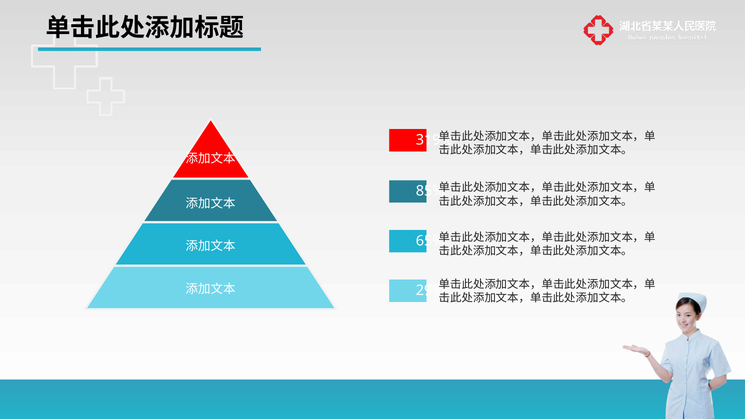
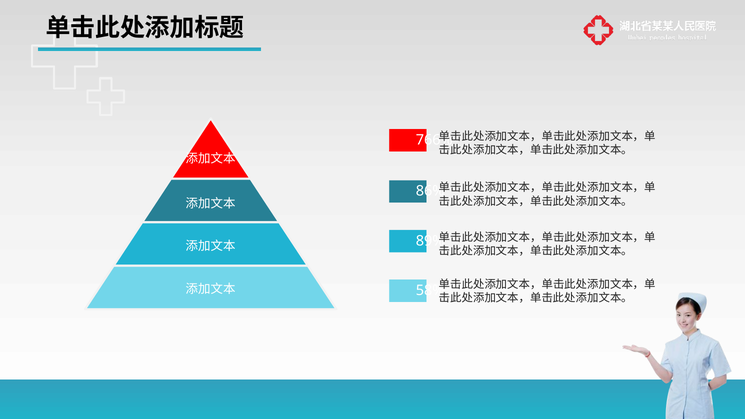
319%: 319% -> 766%
85%: 85% -> 86%
65%: 65% -> 89%
29%: 29% -> 58%
